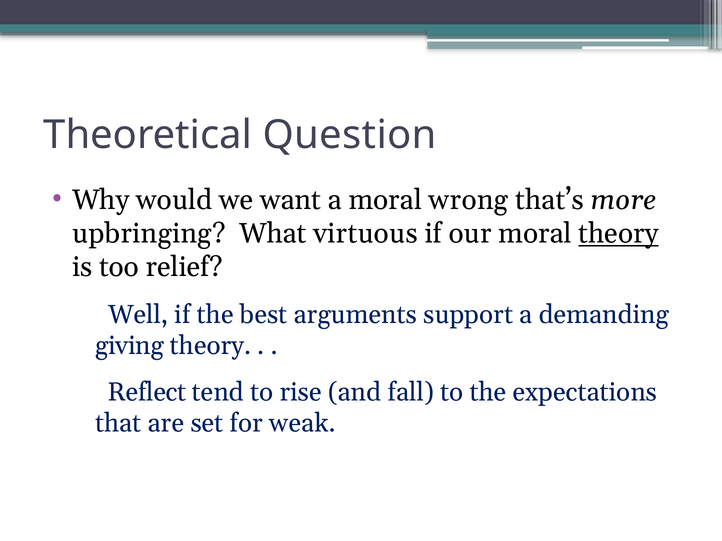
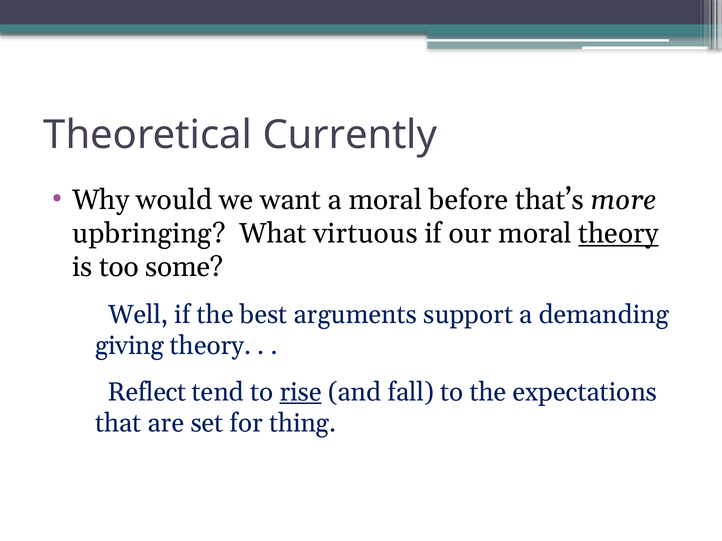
Question: Question -> Currently
wrong: wrong -> before
relief: relief -> some
rise underline: none -> present
weak: weak -> thing
